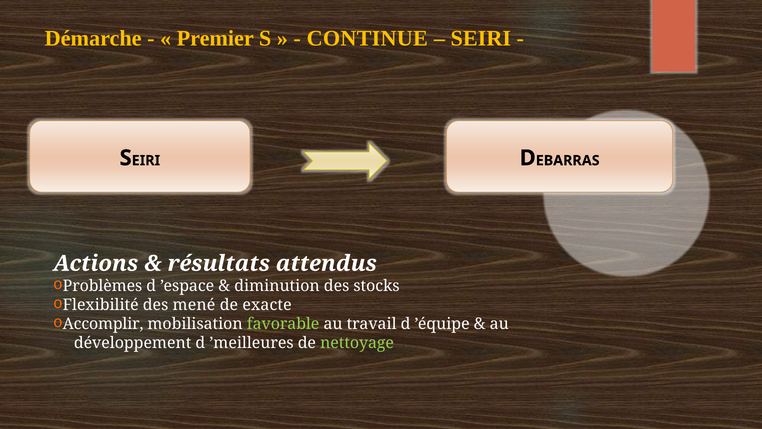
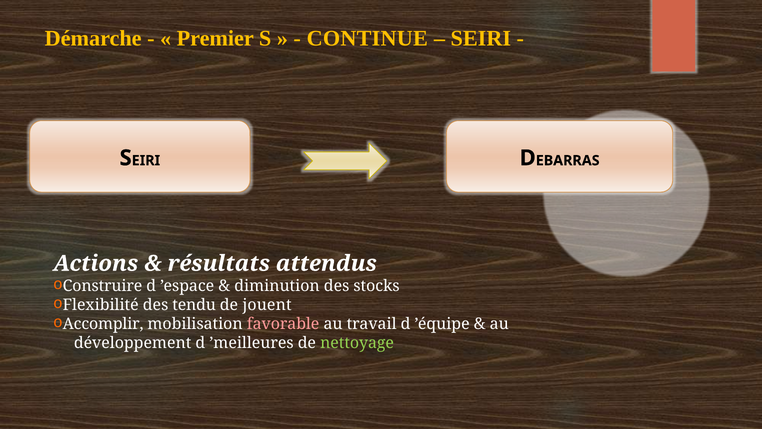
Problèmes: Problèmes -> Construire
mené: mené -> tendu
exacte: exacte -> jouent
favorable colour: light green -> pink
